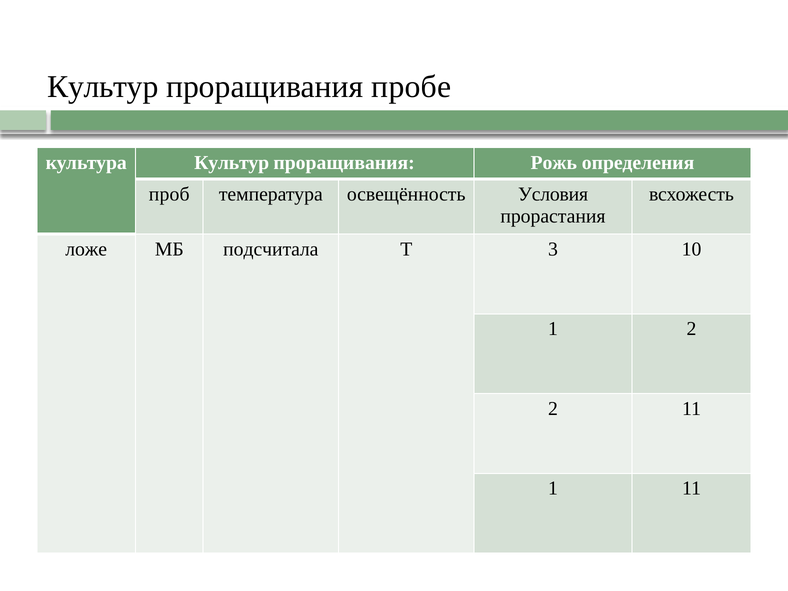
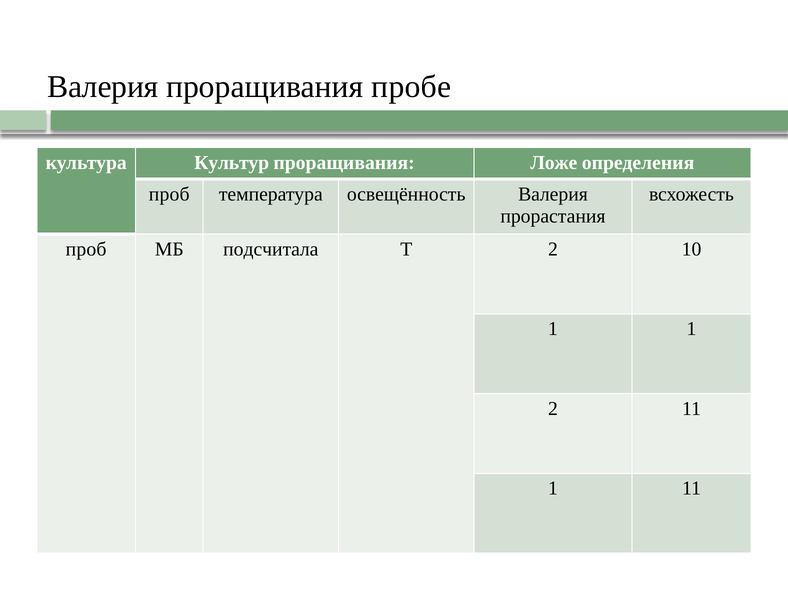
Культур at (103, 87): Культур -> Валерия
Рожь: Рожь -> Ложе
освещённость Условия: Условия -> Валерия
ложе at (86, 249): ложе -> проб
Т 3: 3 -> 2
1 2: 2 -> 1
